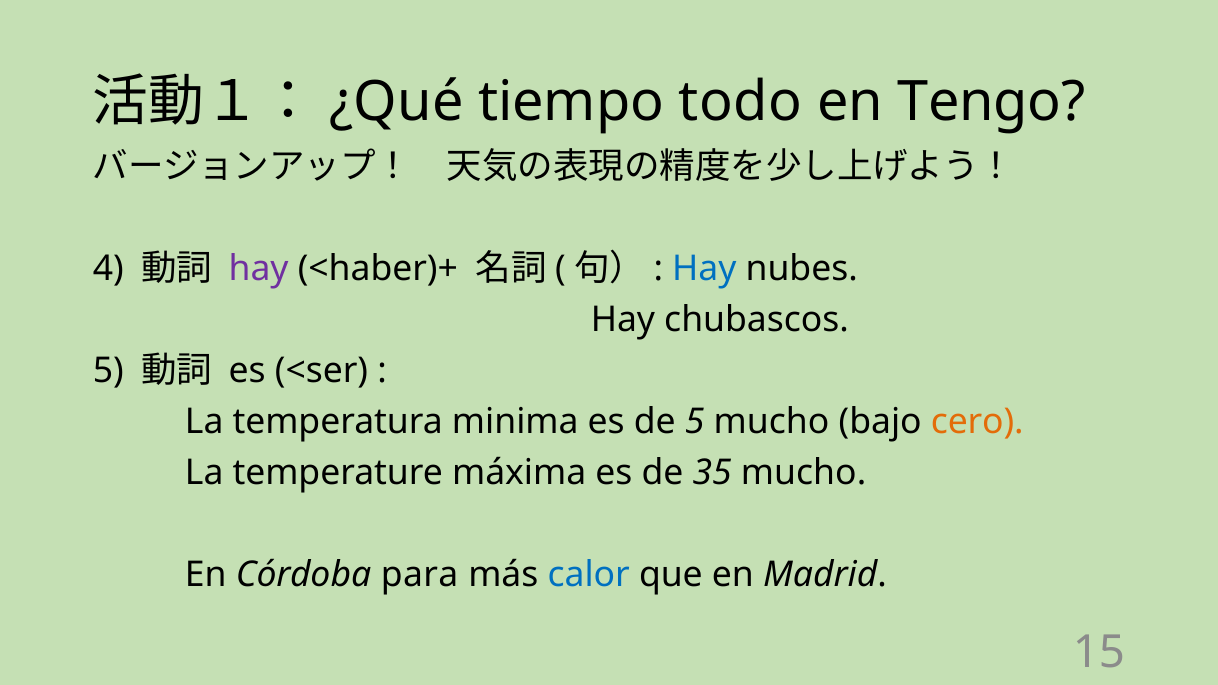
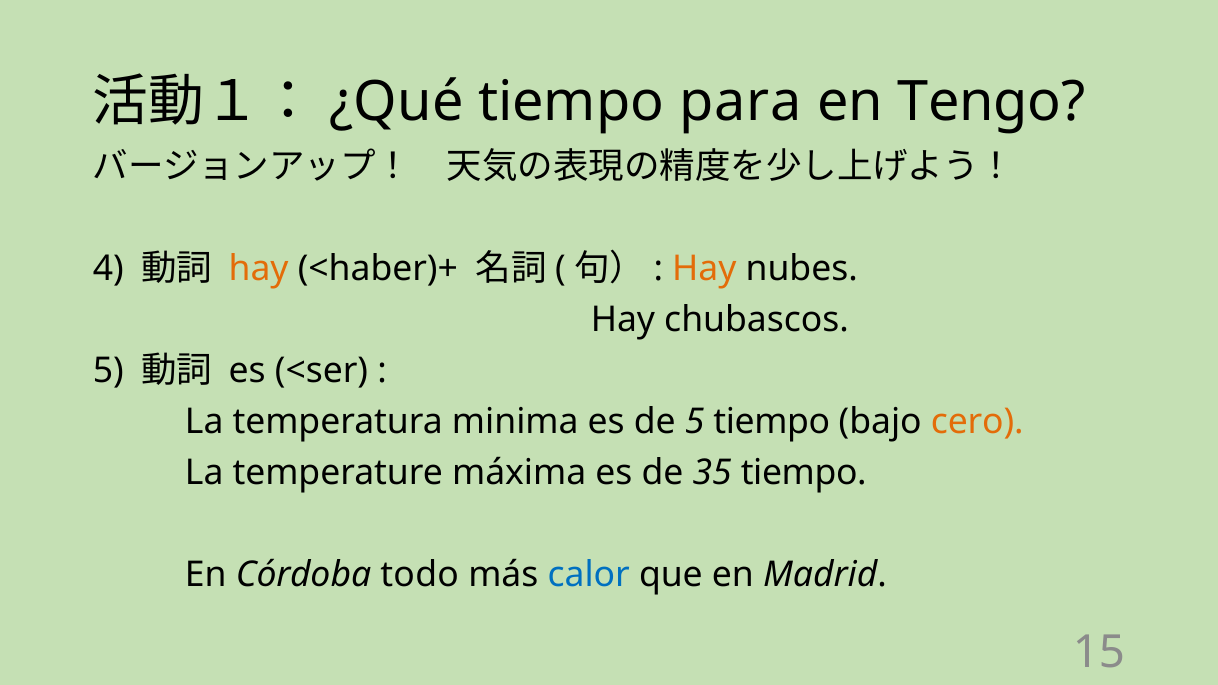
todo: todo -> para
hay at (259, 269) colour: purple -> orange
Hay at (704, 269) colour: blue -> orange
5 mucho: mucho -> tiempo
35 mucho: mucho -> tiempo
para: para -> todo
